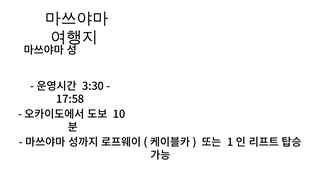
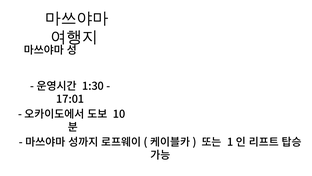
3:30: 3:30 -> 1:30
17:58: 17:58 -> 17:01
